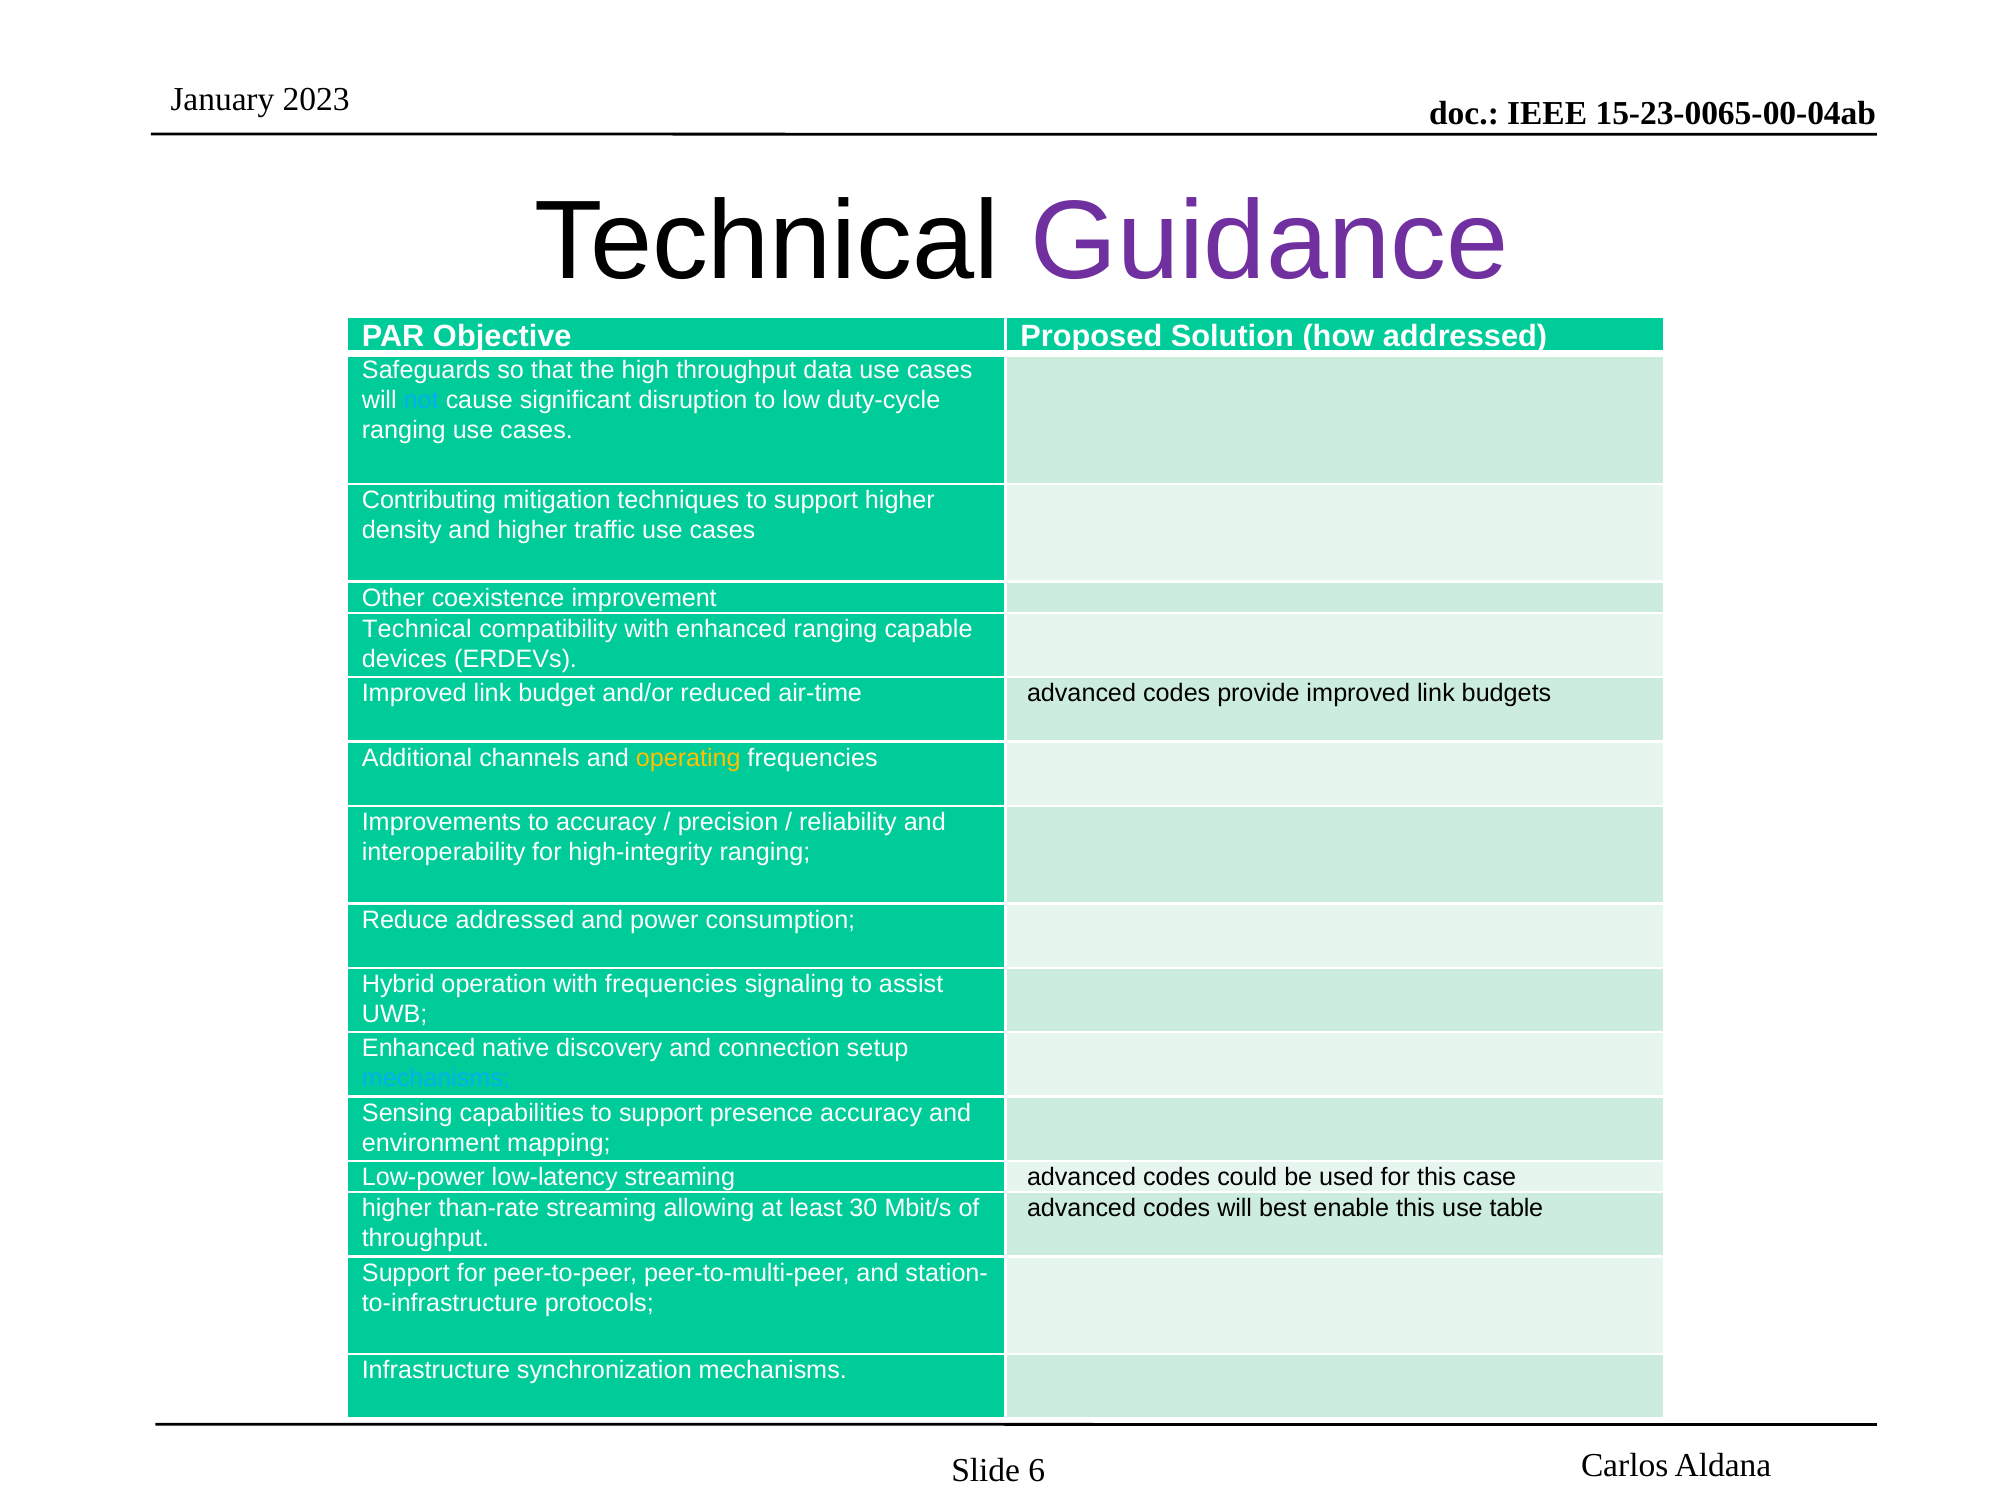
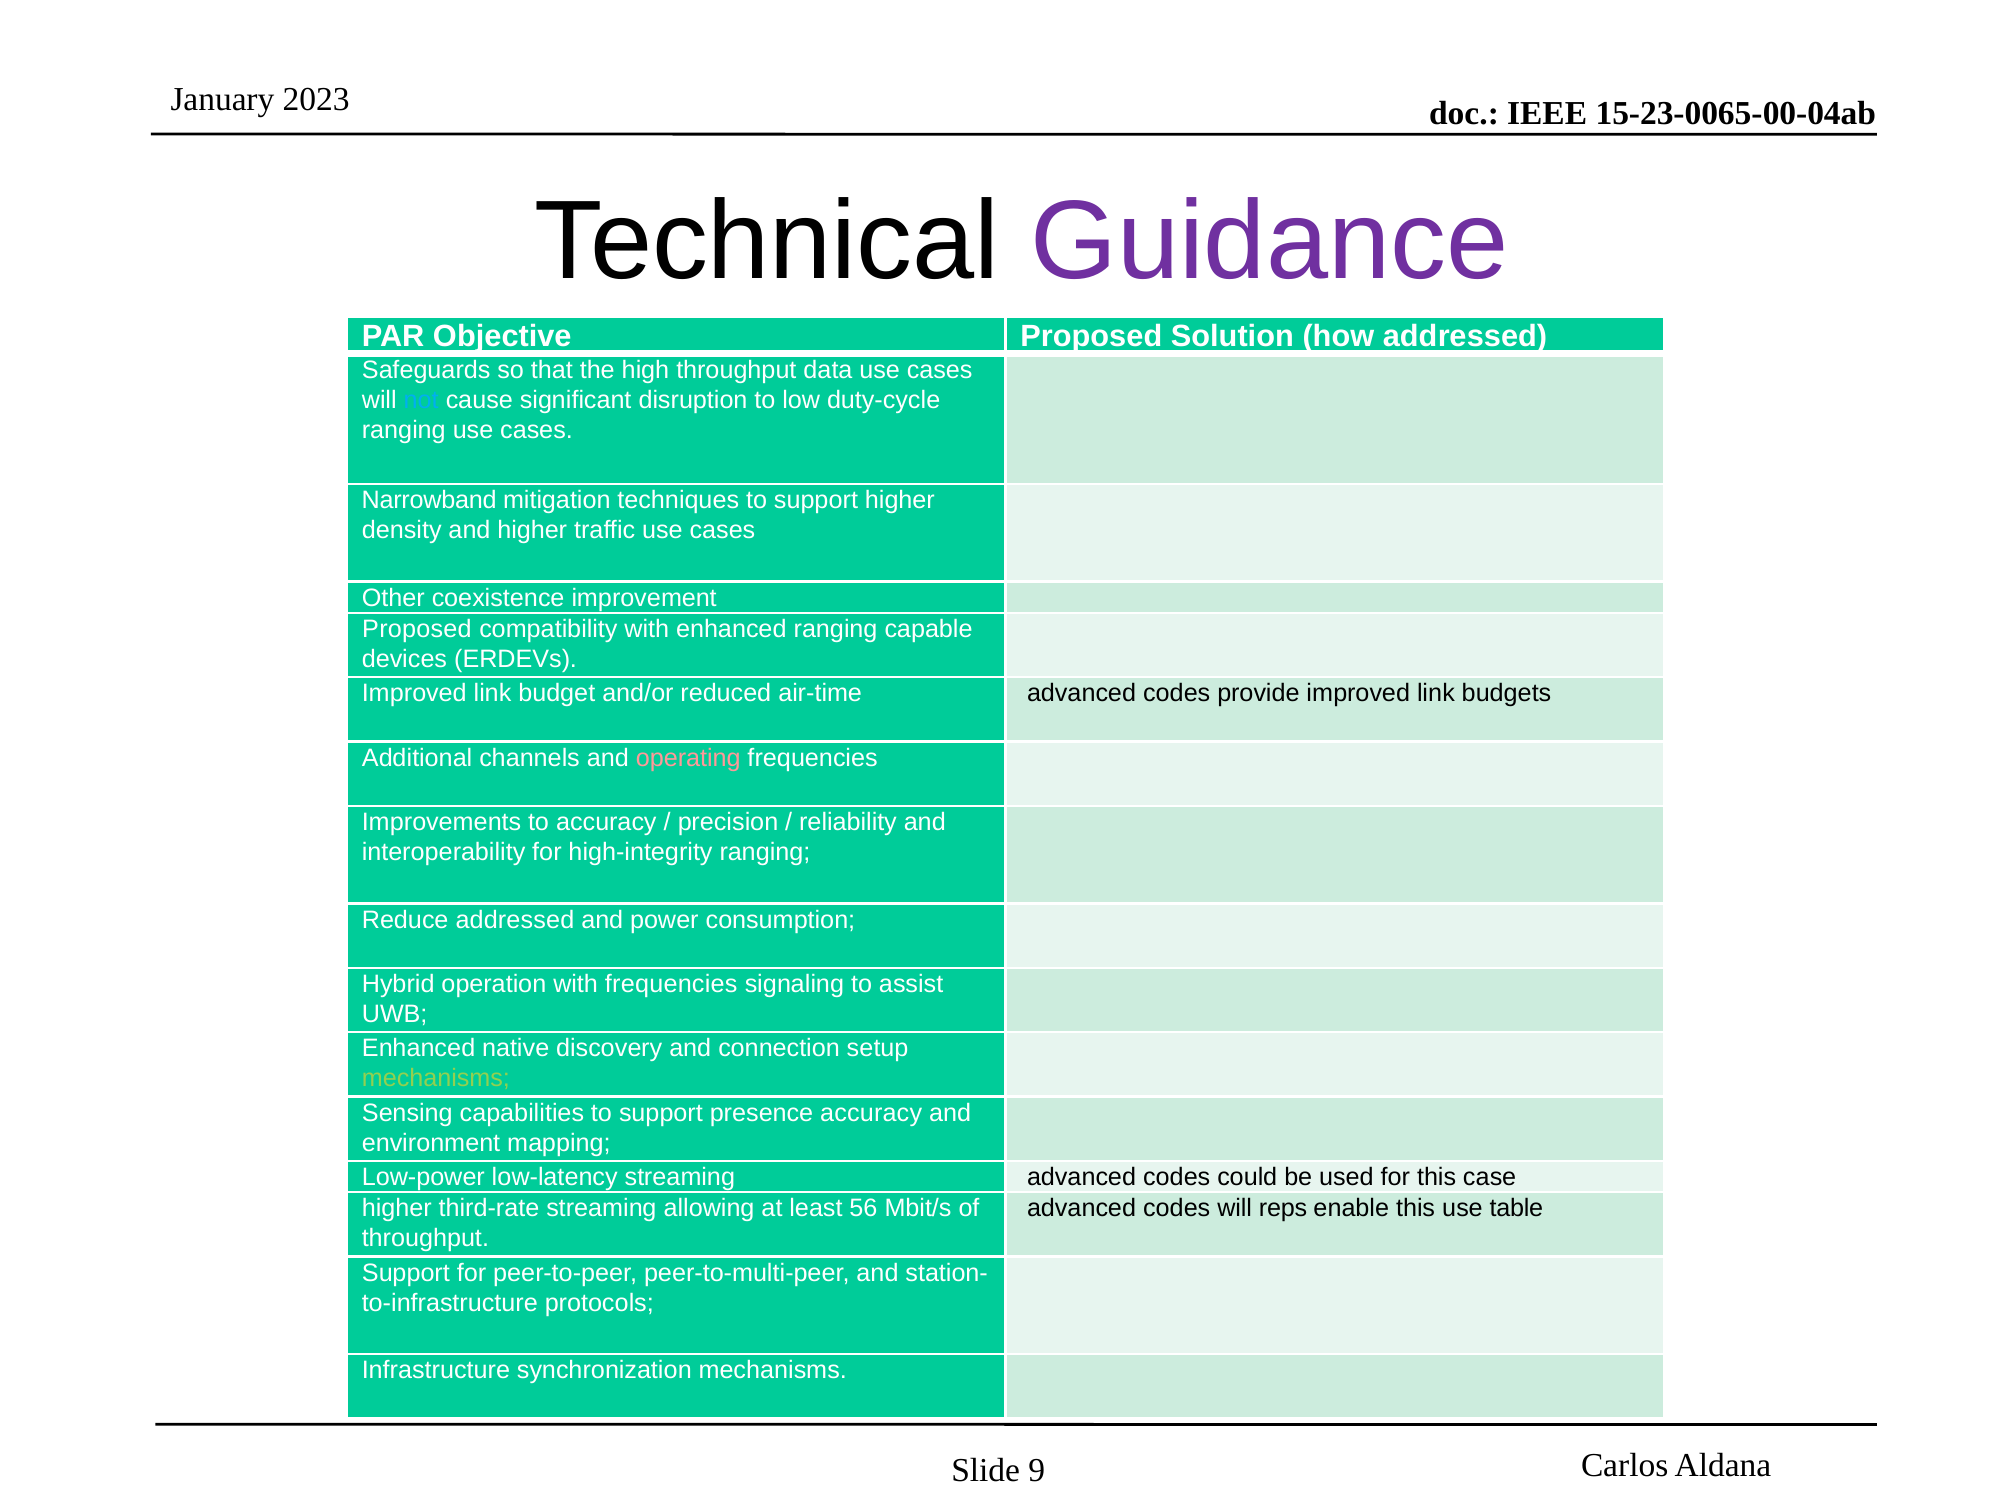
Contributing: Contributing -> Narrowband
Technical at (417, 629): Technical -> Proposed
operating colour: yellow -> pink
mechanisms at (436, 1079) colour: light blue -> light green
than-rate: than-rate -> third-rate
30: 30 -> 56
best: best -> reps
6: 6 -> 9
